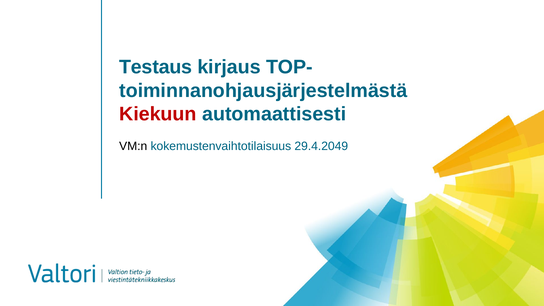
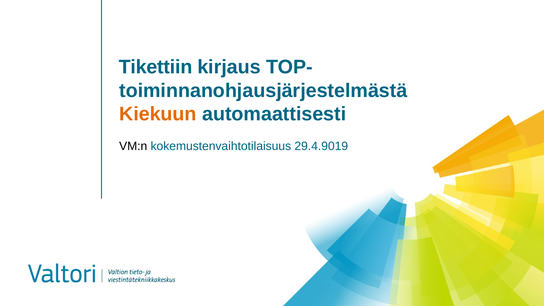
Testaus: Testaus -> Tikettiin
Kiekuun colour: red -> orange
29.4.2049: 29.4.2049 -> 29.4.9019
